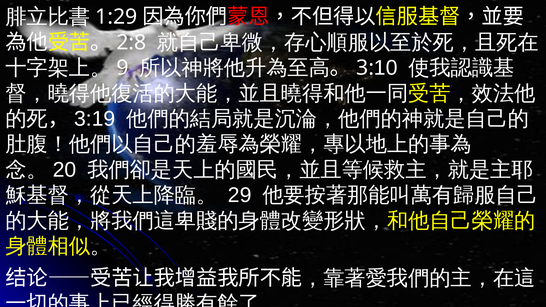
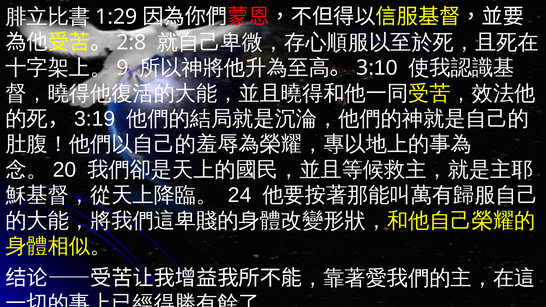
29: 29 -> 24
